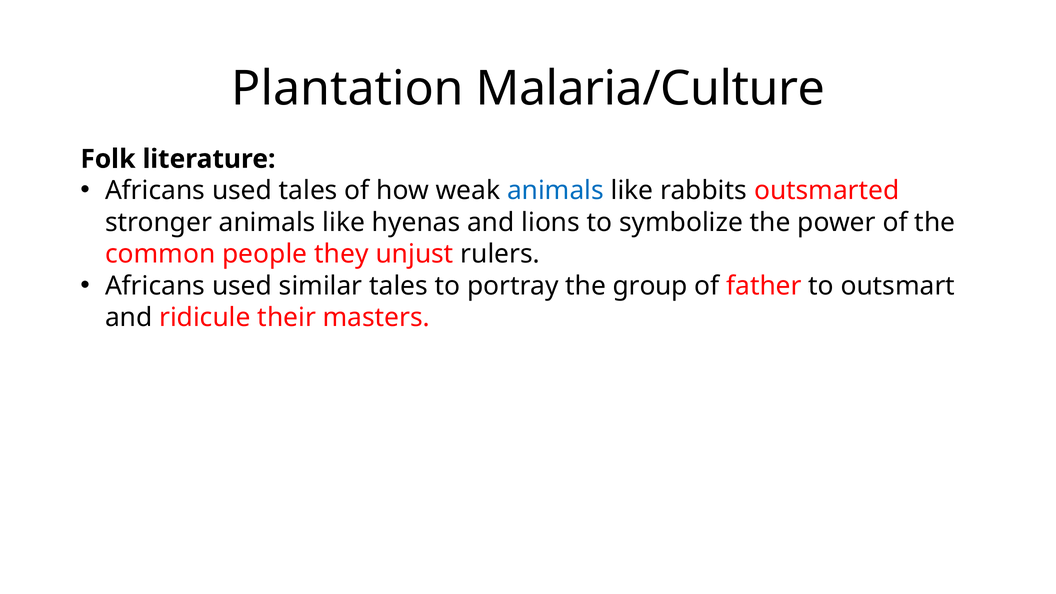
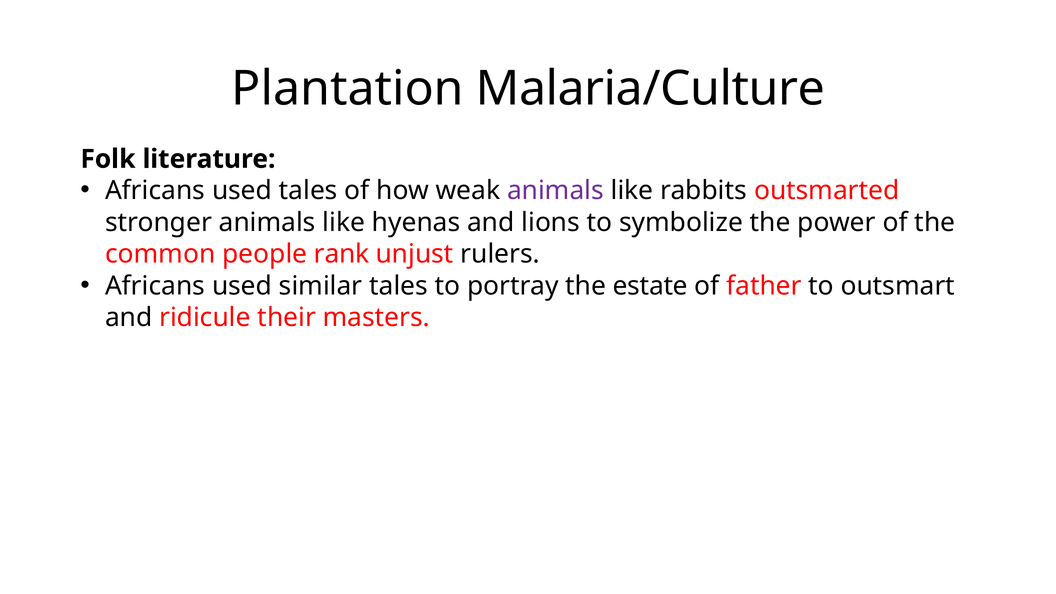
animals at (555, 191) colour: blue -> purple
they: they -> rank
group: group -> estate
